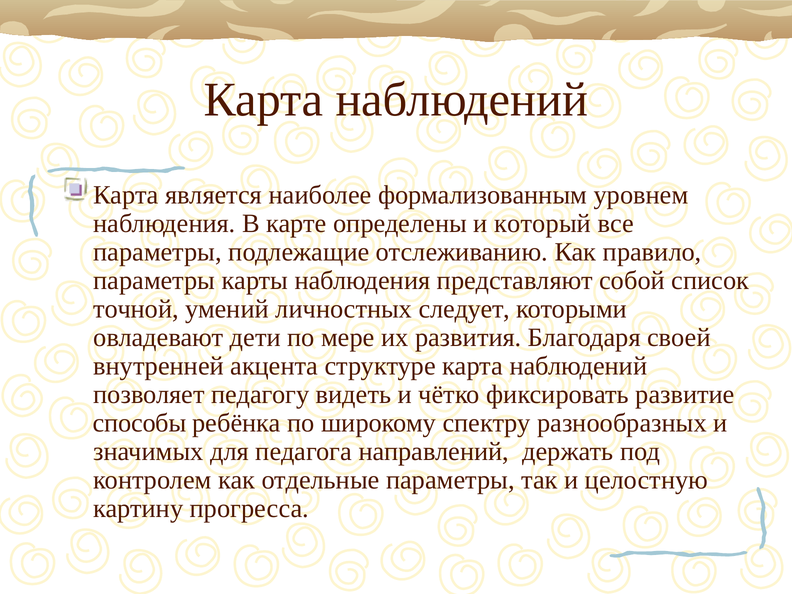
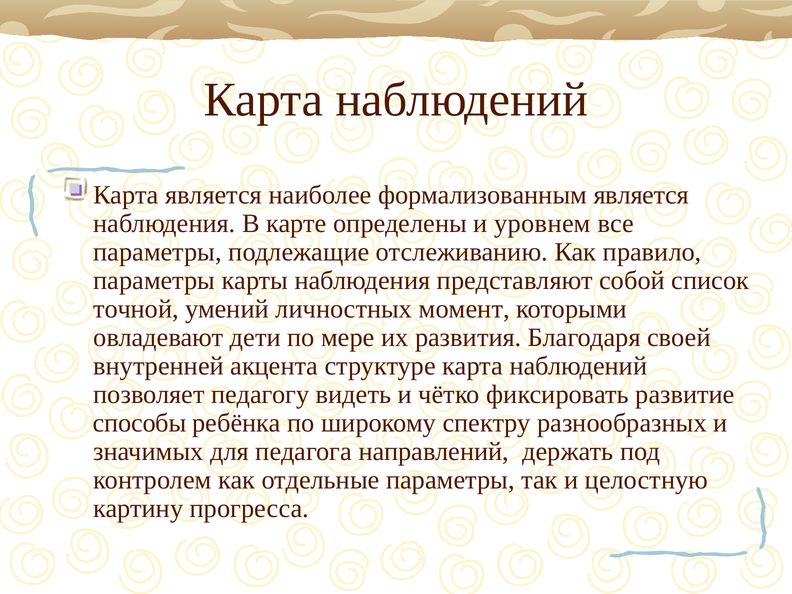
формализованным уровнем: уровнем -> является
который: который -> уровнем
следует: следует -> момент
